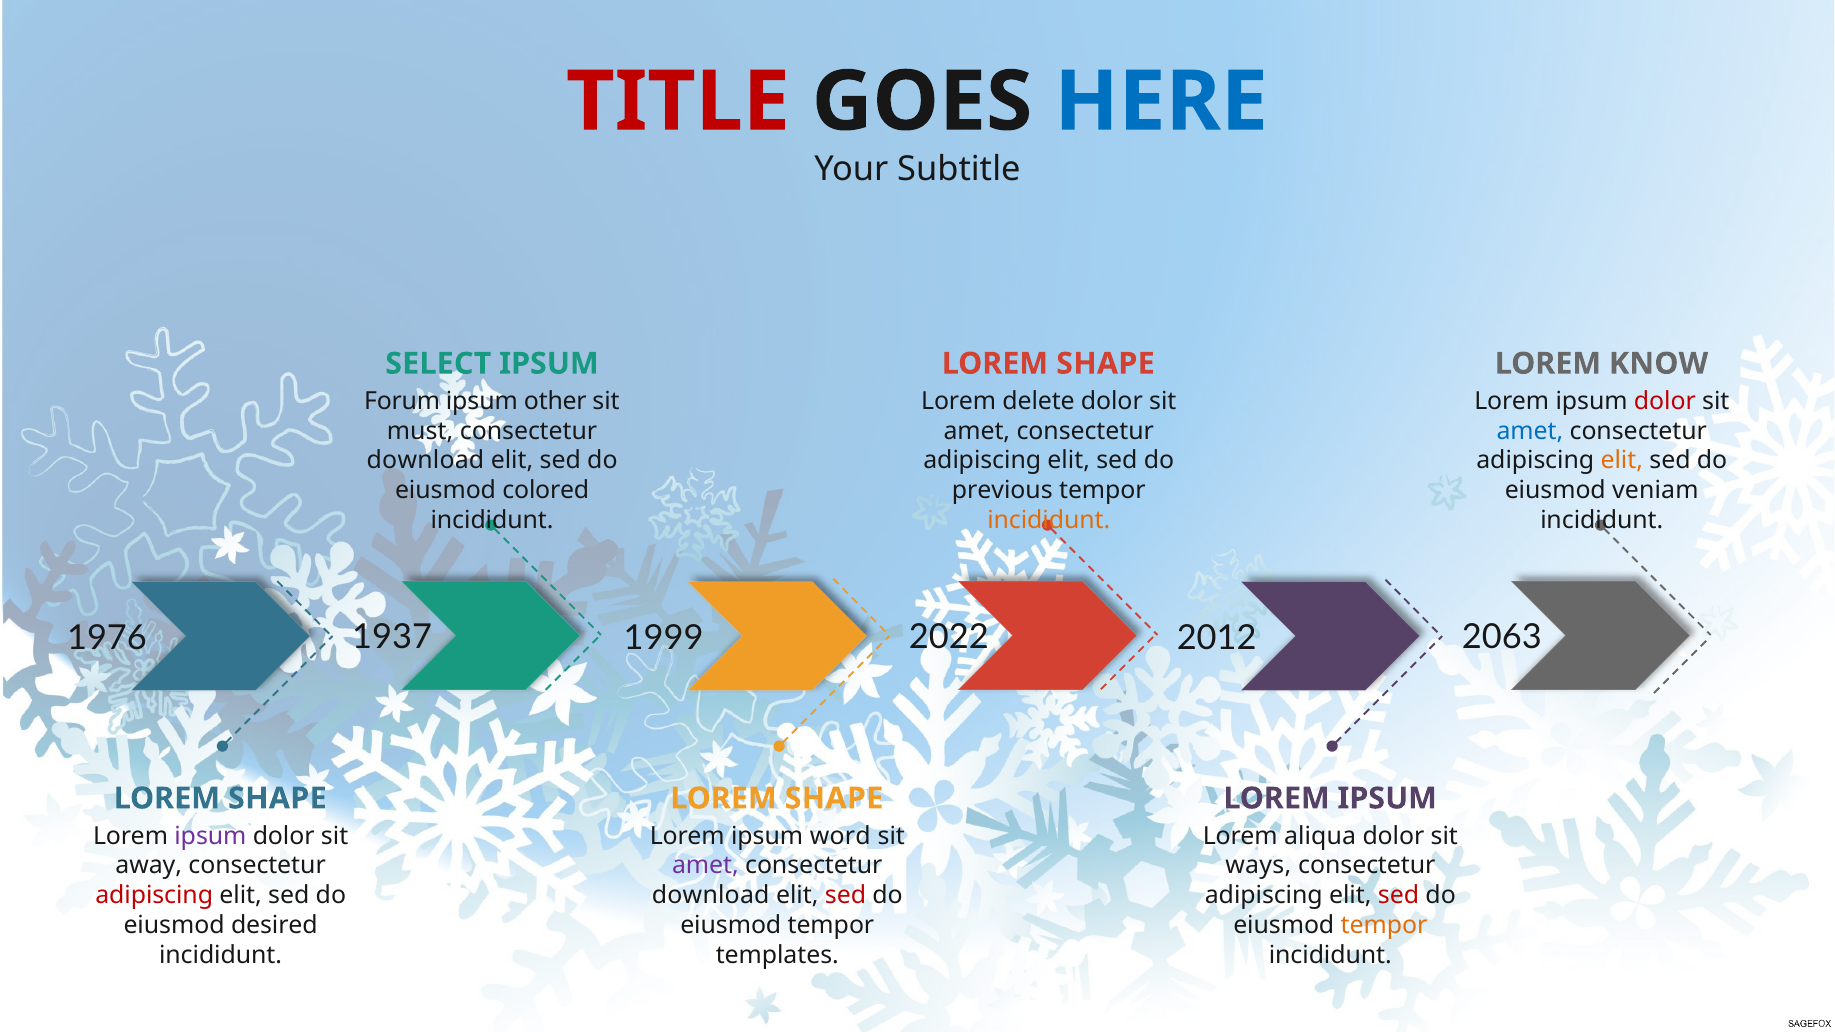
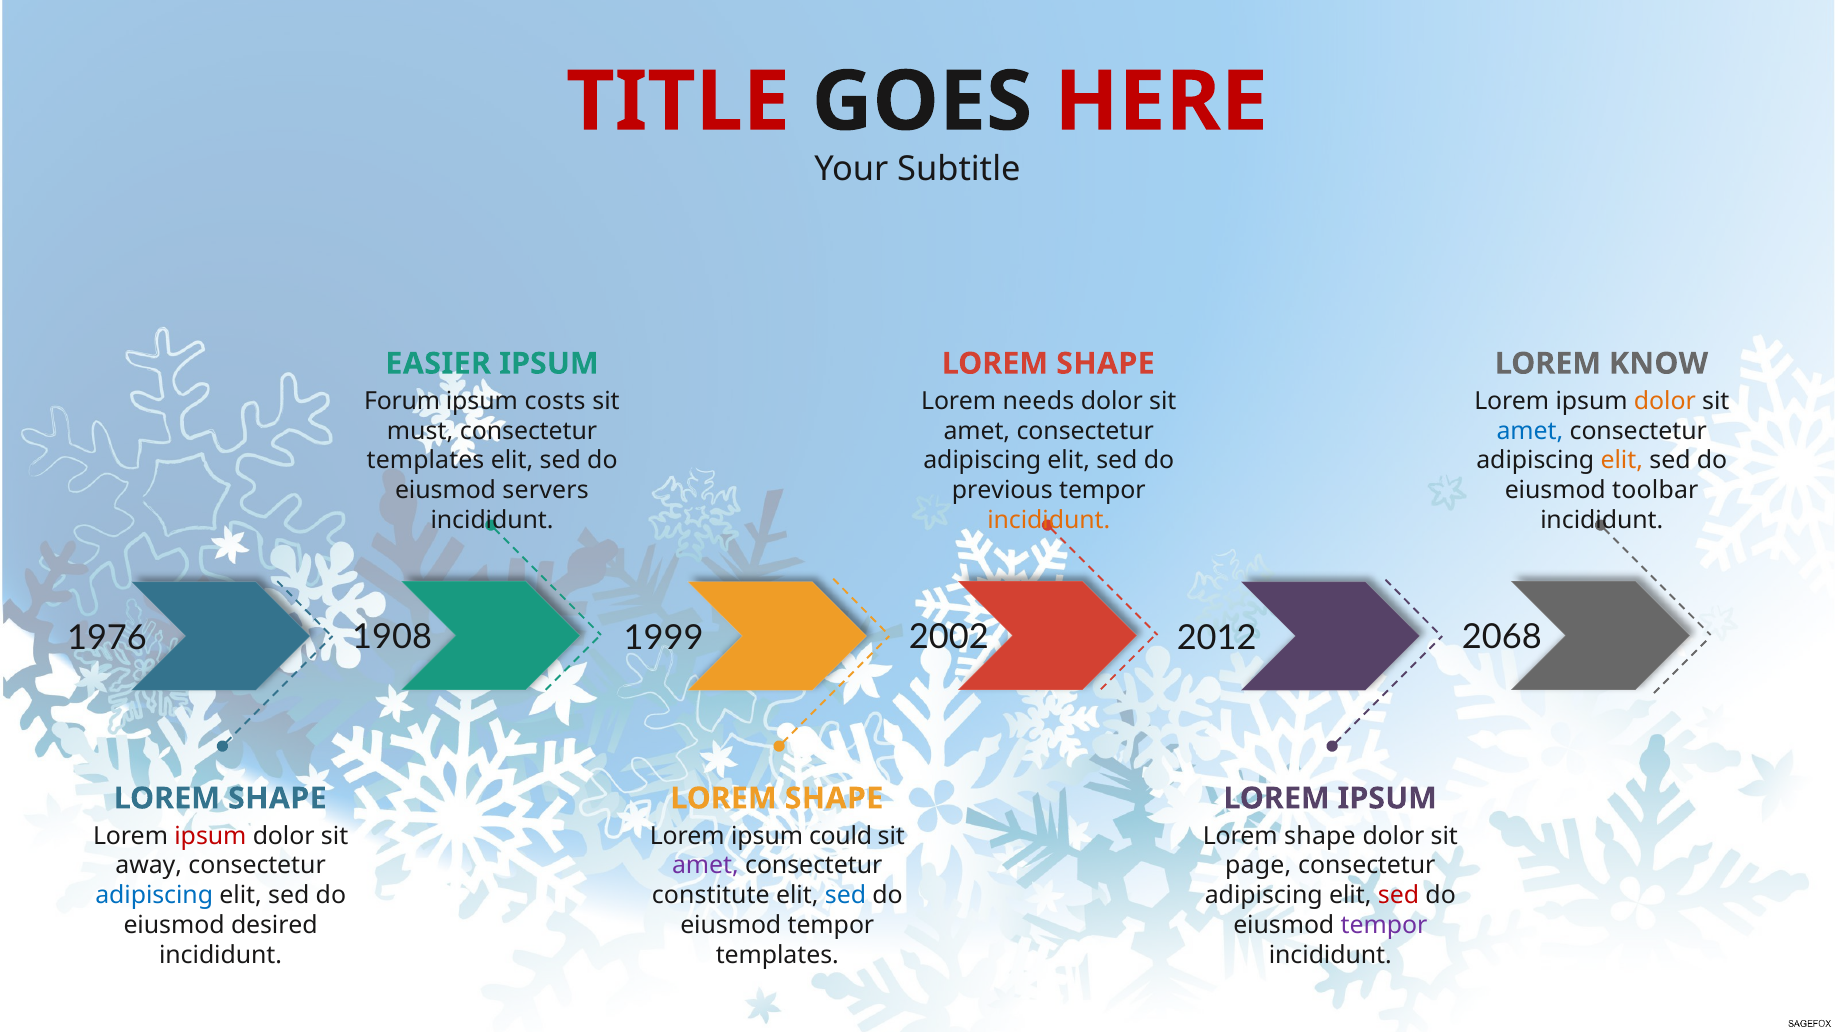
HERE colour: blue -> red
SELECT: SELECT -> EASIER
other: other -> costs
delete: delete -> needs
dolor at (1665, 401) colour: red -> orange
download at (425, 461): download -> templates
colored: colored -> servers
veniam: veniam -> toolbar
1937: 1937 -> 1908
2022: 2022 -> 2002
2063: 2063 -> 2068
ipsum at (210, 836) colour: purple -> red
word: word -> could
aliqua at (1320, 836): aliqua -> shape
ways: ways -> page
adipiscing at (154, 896) colour: red -> blue
download at (711, 896): download -> constitute
sed at (845, 896) colour: red -> blue
tempor at (1384, 926) colour: orange -> purple
